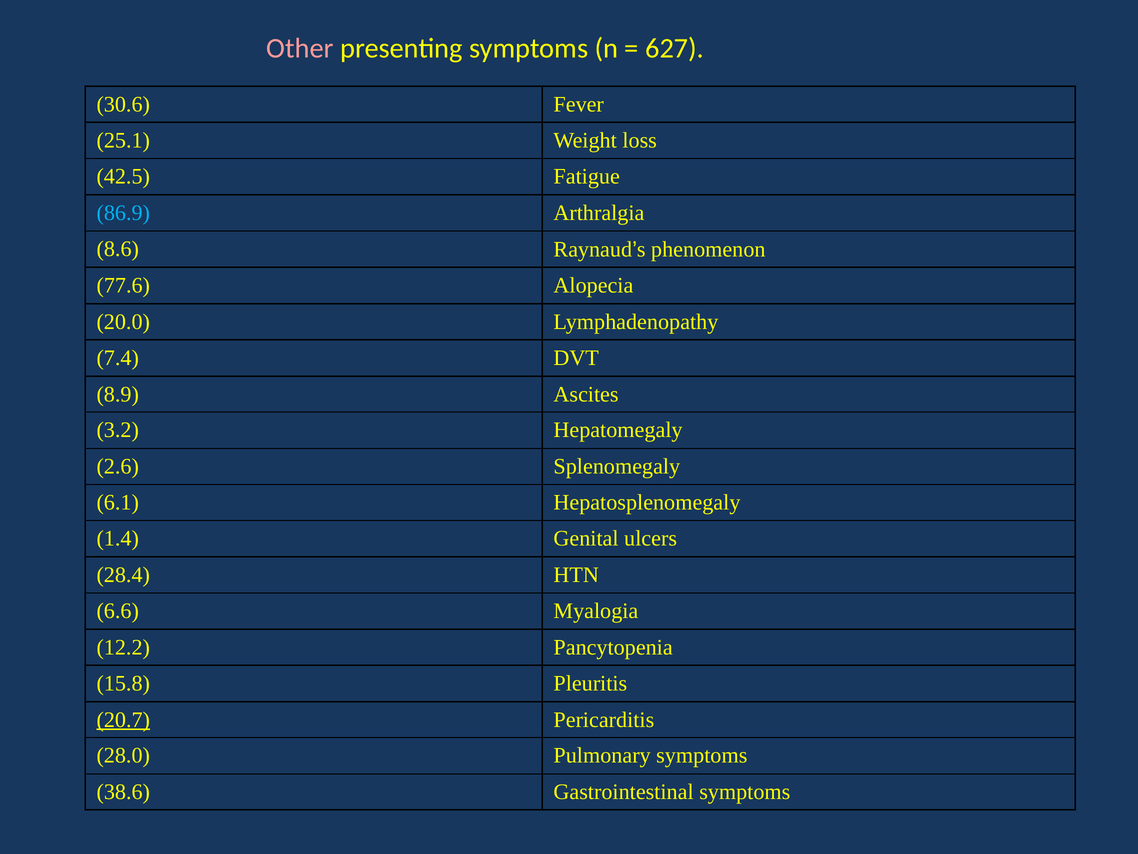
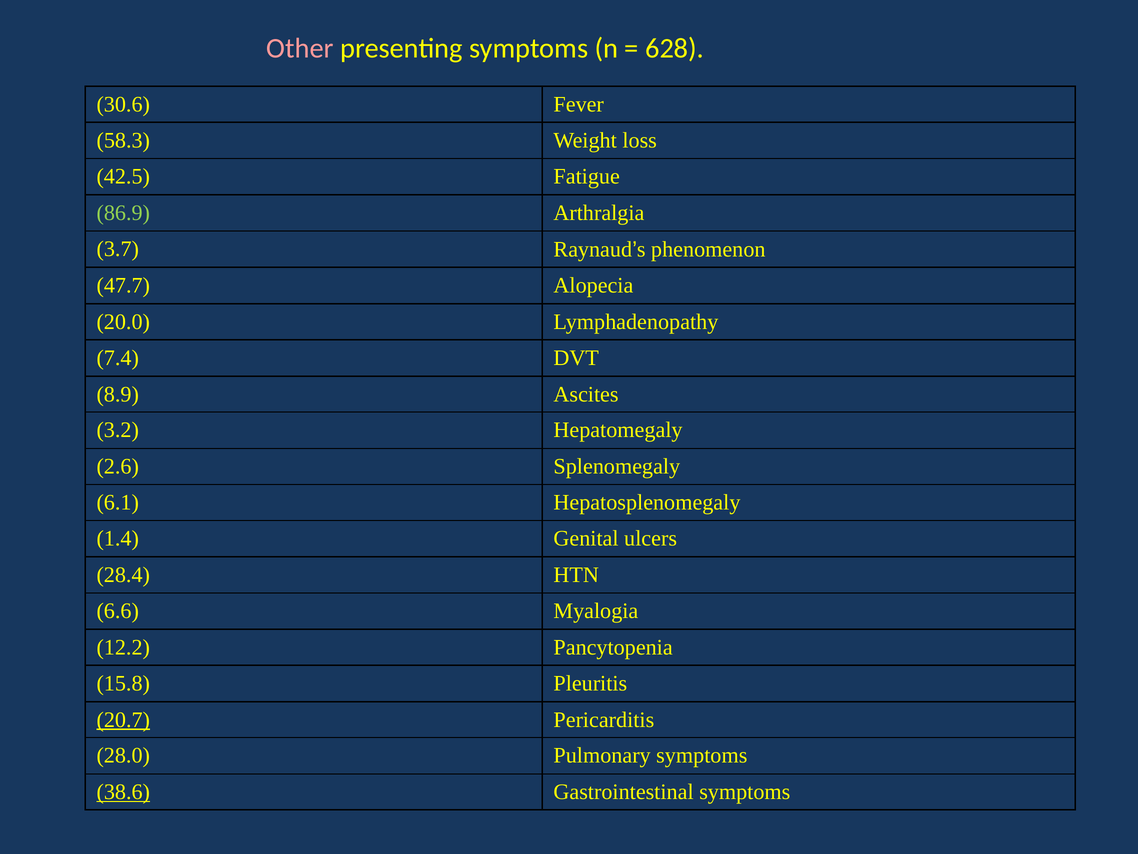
627: 627 -> 628
25.1: 25.1 -> 58.3
86.9 colour: light blue -> light green
8.6: 8.6 -> 3.7
77.6: 77.6 -> 47.7
38.6 underline: none -> present
